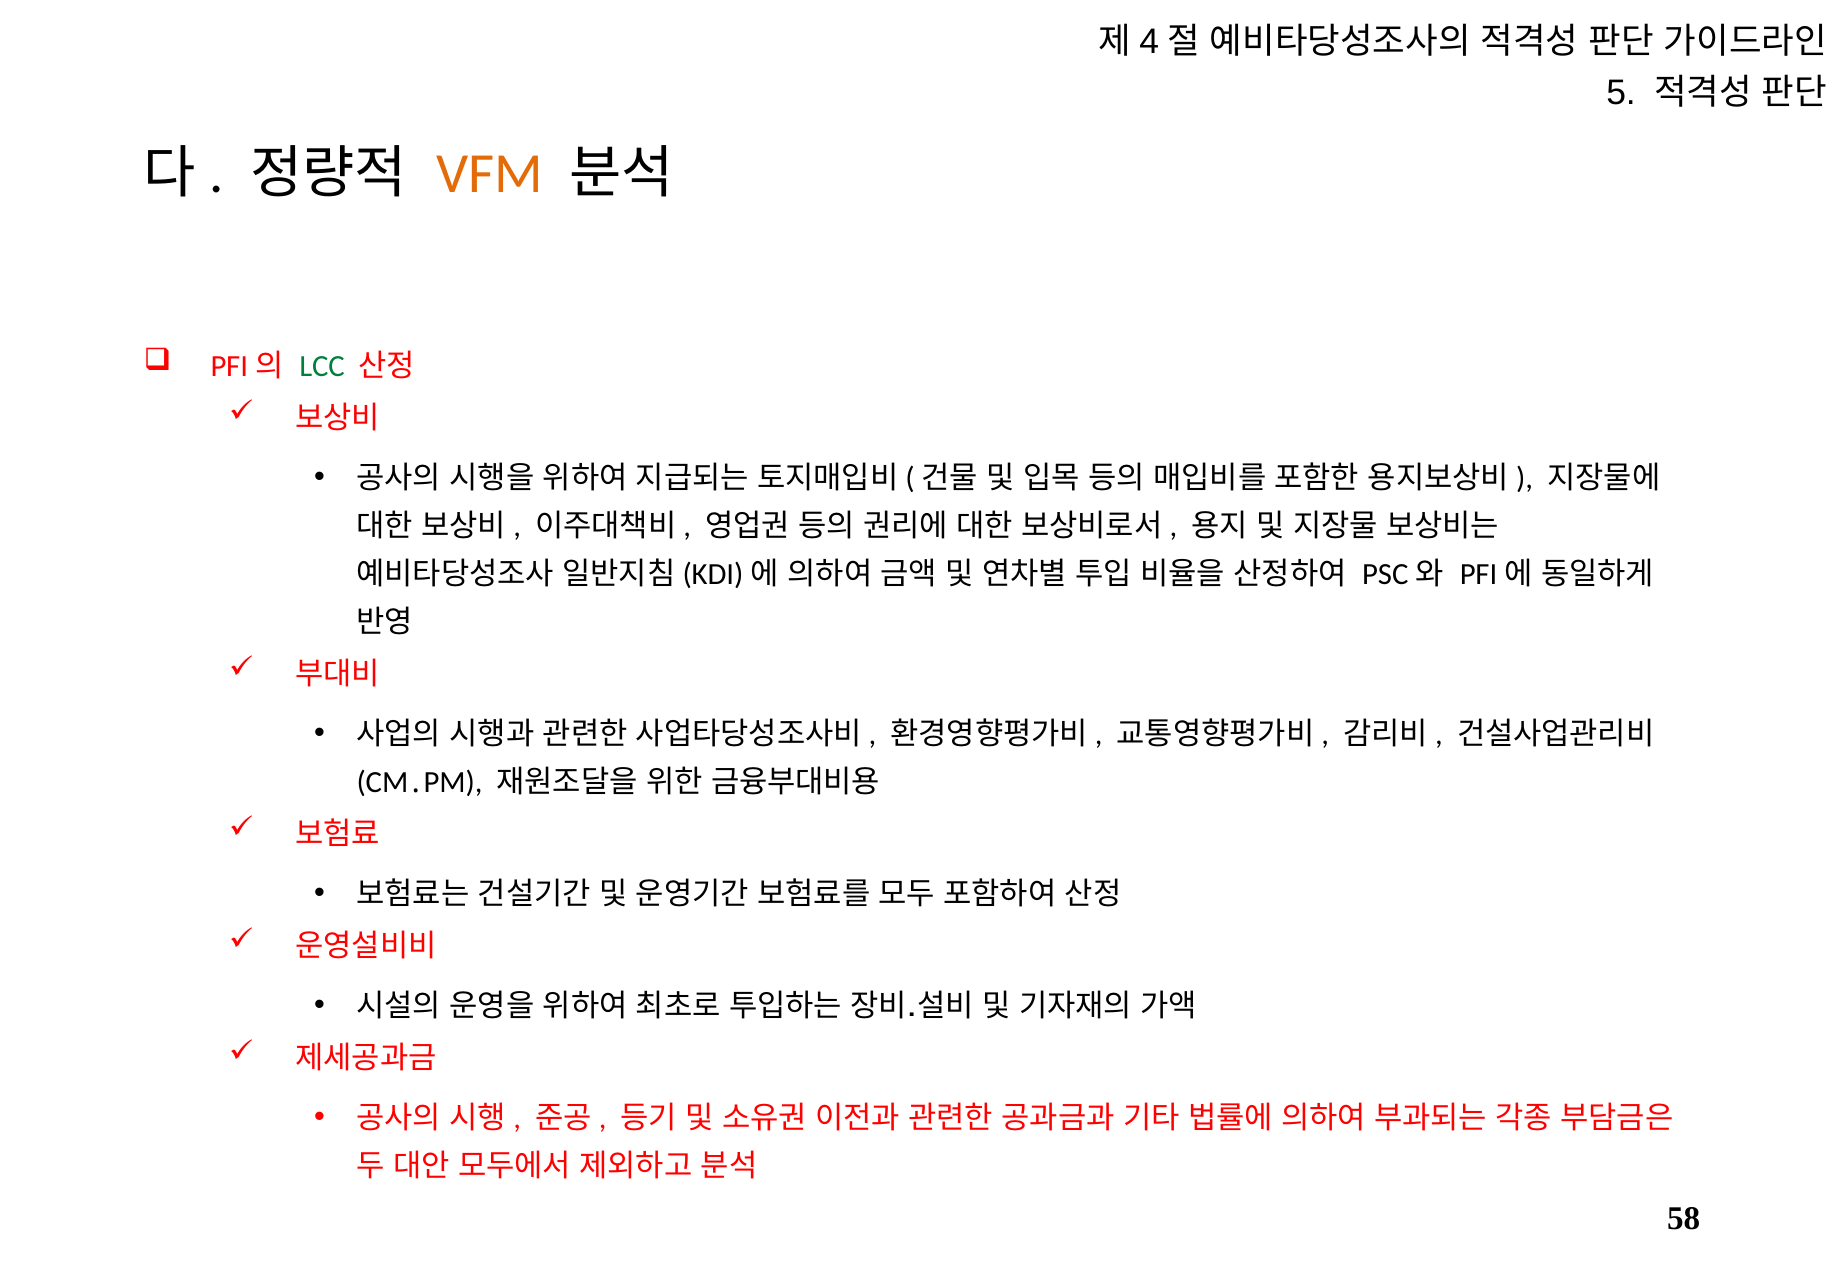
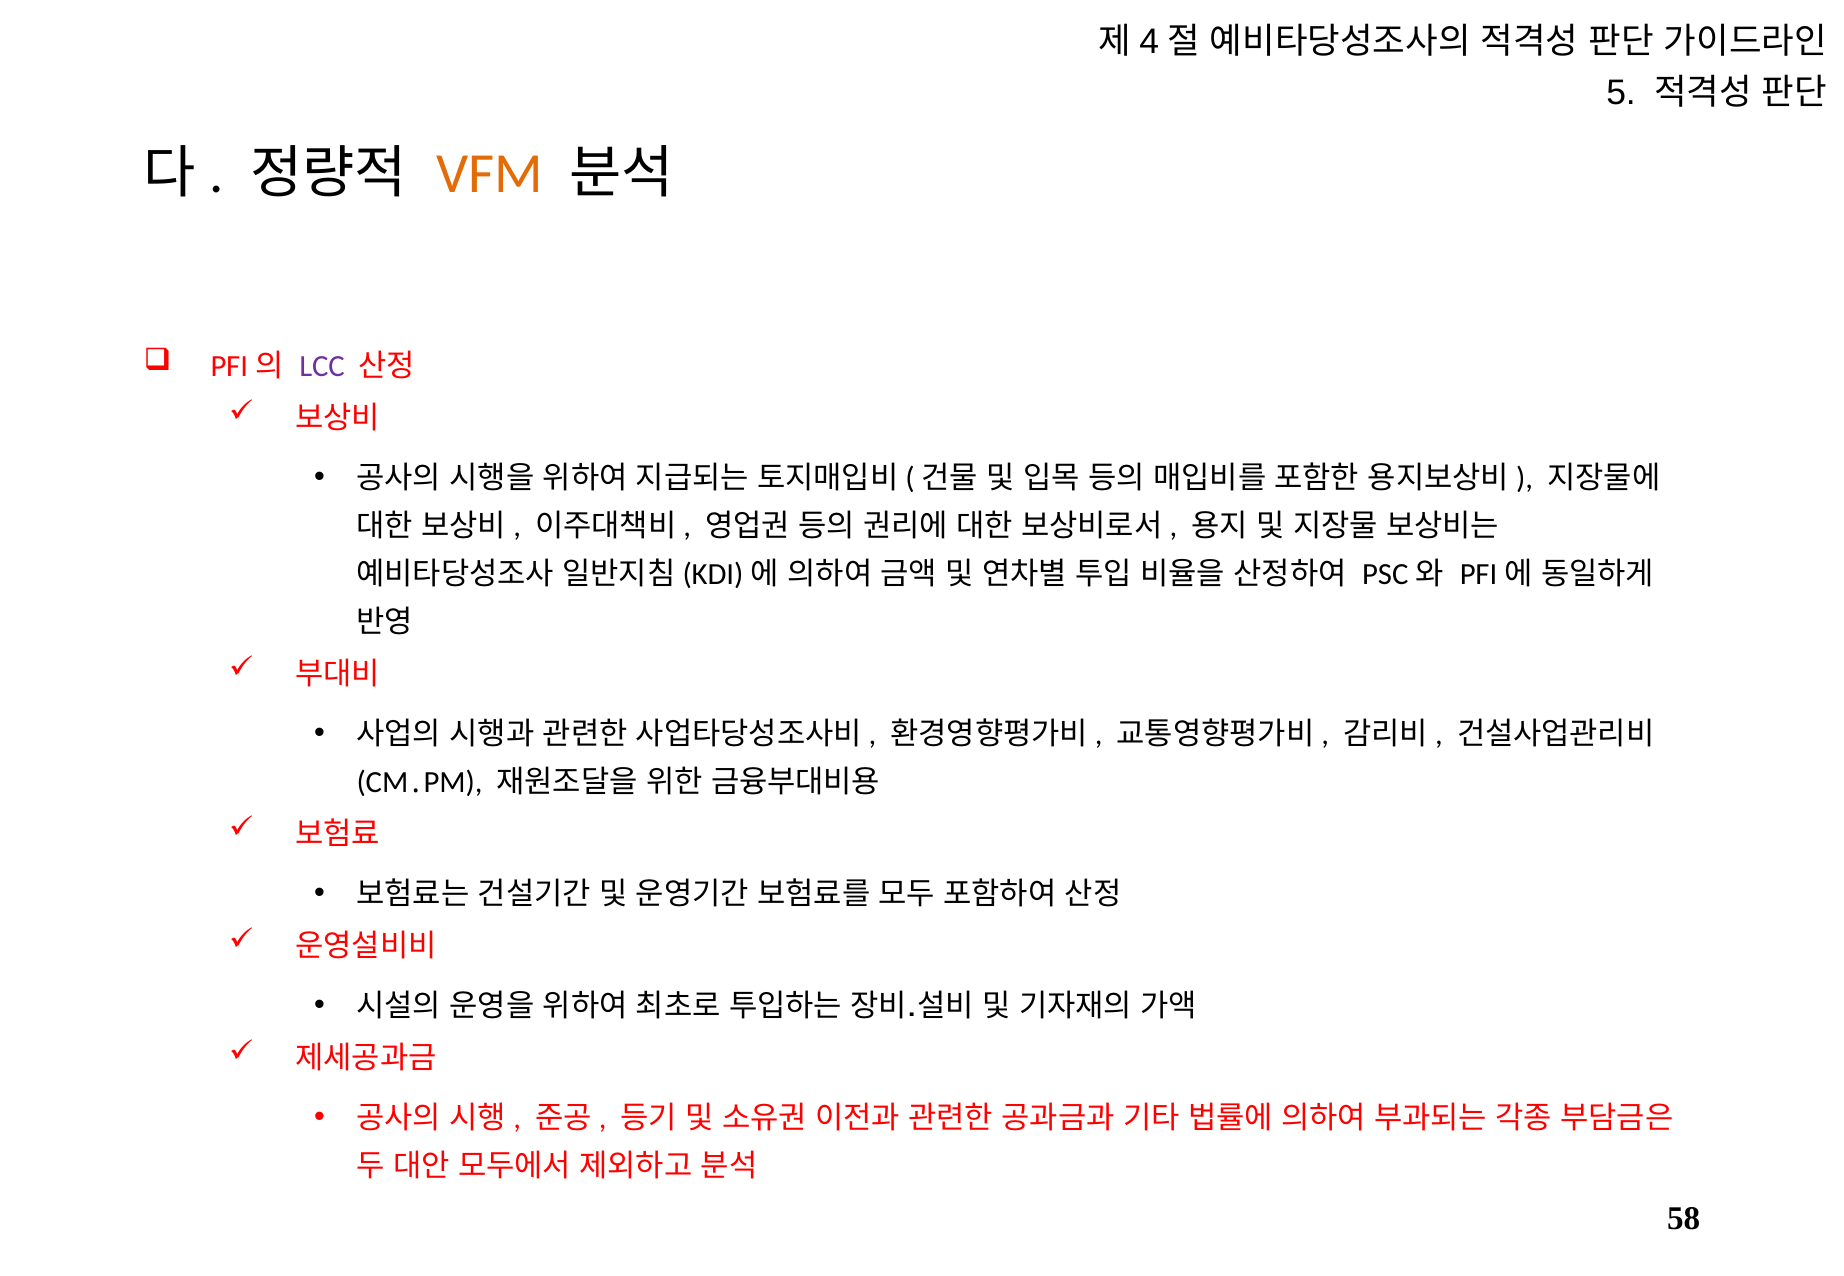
LCC colour: green -> purple
